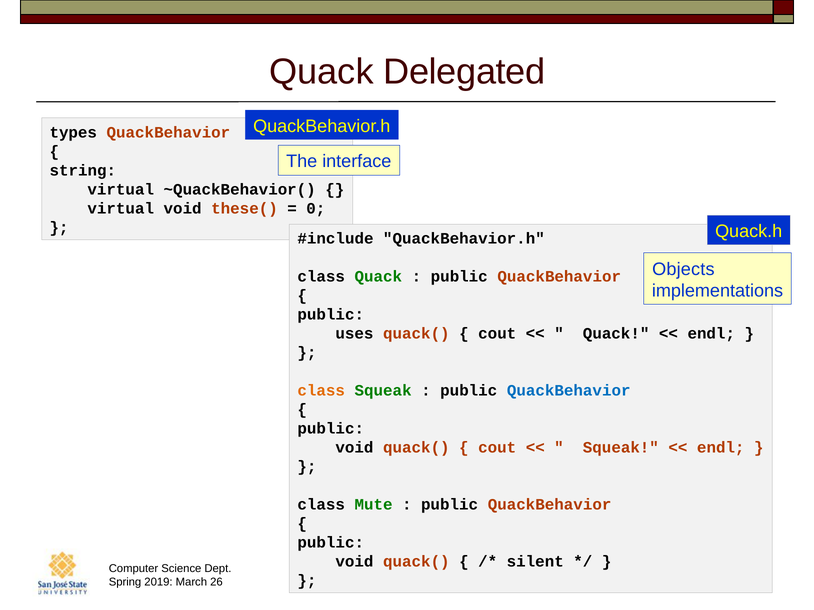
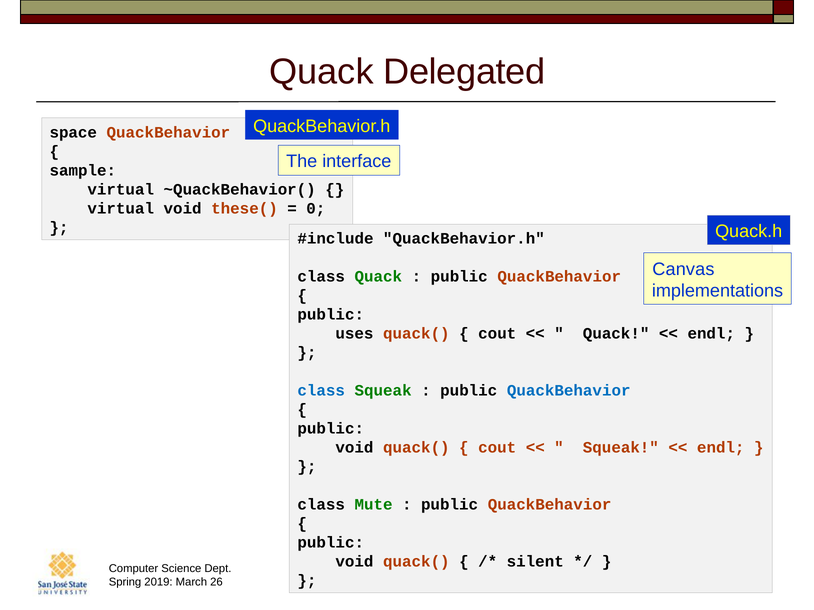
types: types -> space
string: string -> sample
Objects: Objects -> Canvas
class at (321, 391) colour: orange -> blue
